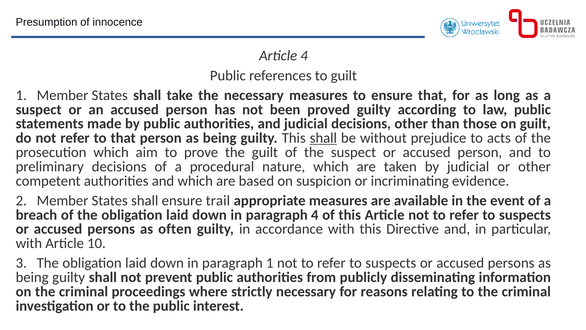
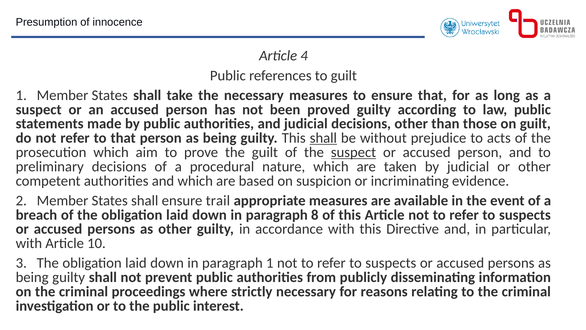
suspect at (353, 152) underline: none -> present
paragraph 4: 4 -> 8
as often: often -> other
